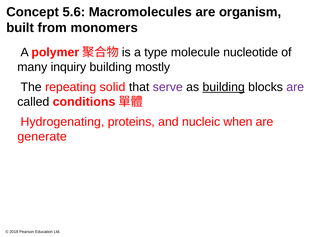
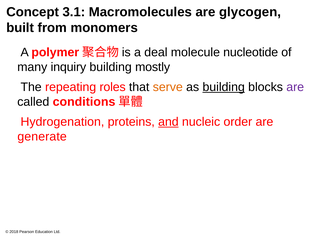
5.6: 5.6 -> 3.1
organism: organism -> glycogen
type: type -> deal
solid: solid -> roles
serve colour: purple -> orange
Hydrogenating: Hydrogenating -> Hydrogenation
and underline: none -> present
when: when -> order
